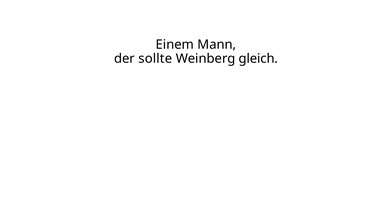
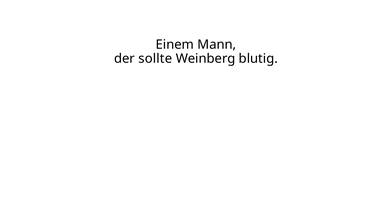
gleich: gleich -> blutig
